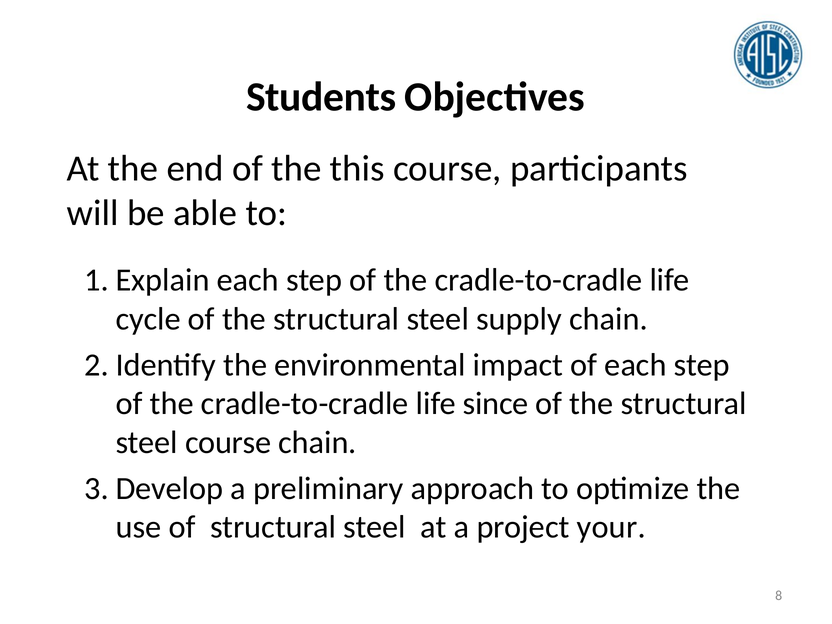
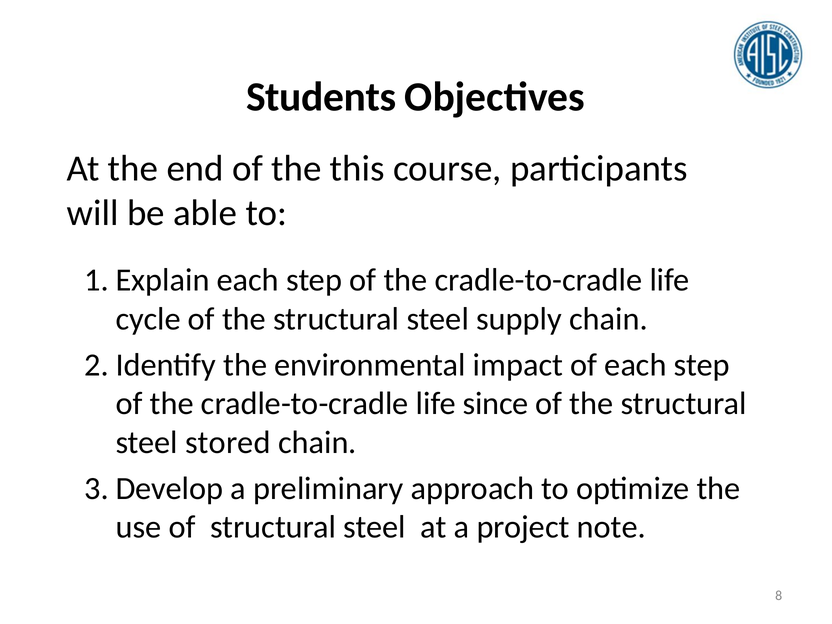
steel course: course -> stored
your: your -> note
